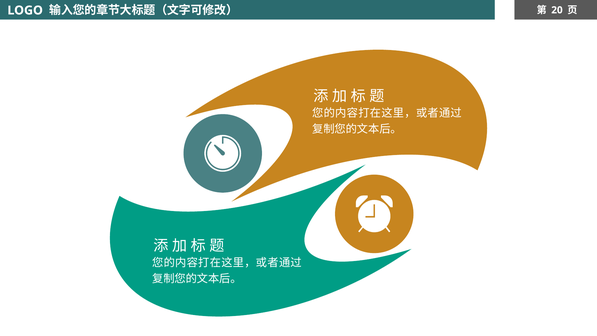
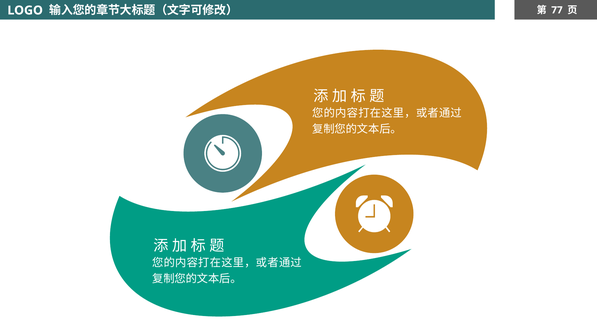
20: 20 -> 77
